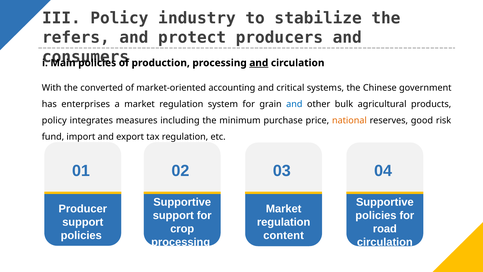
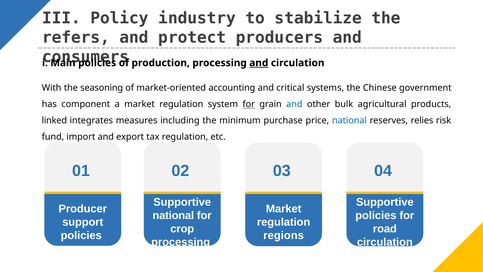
converted: converted -> seasoning
enterprises: enterprises -> component
for at (249, 104) underline: none -> present
policy at (54, 120): policy -> linked
national at (349, 120) colour: orange -> blue
good: good -> relies
support at (173, 215): support -> national
content: content -> regions
